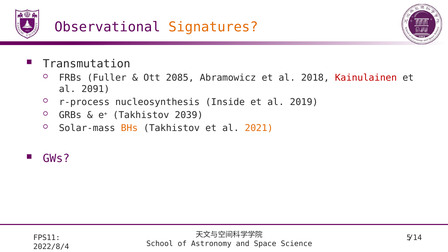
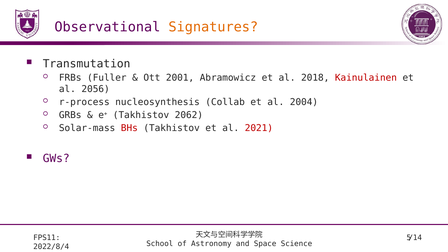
2085: 2085 -> 2001
2091: 2091 -> 2056
Inside: Inside -> Collab
2019: 2019 -> 2004
2039: 2039 -> 2062
BHs colour: orange -> red
2021 colour: orange -> red
